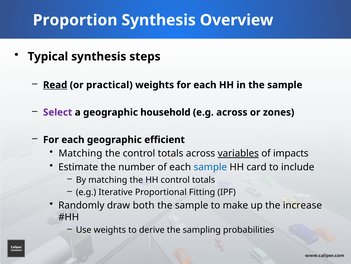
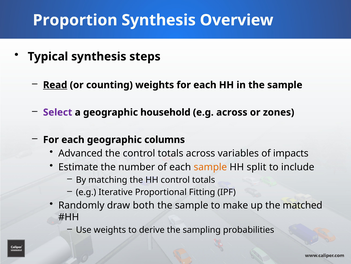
practical: practical -> counting
efficient: efficient -> columns
Matching at (80, 153): Matching -> Advanced
variables underline: present -> none
sample at (210, 167) colour: blue -> orange
card: card -> split
increase: increase -> matched
